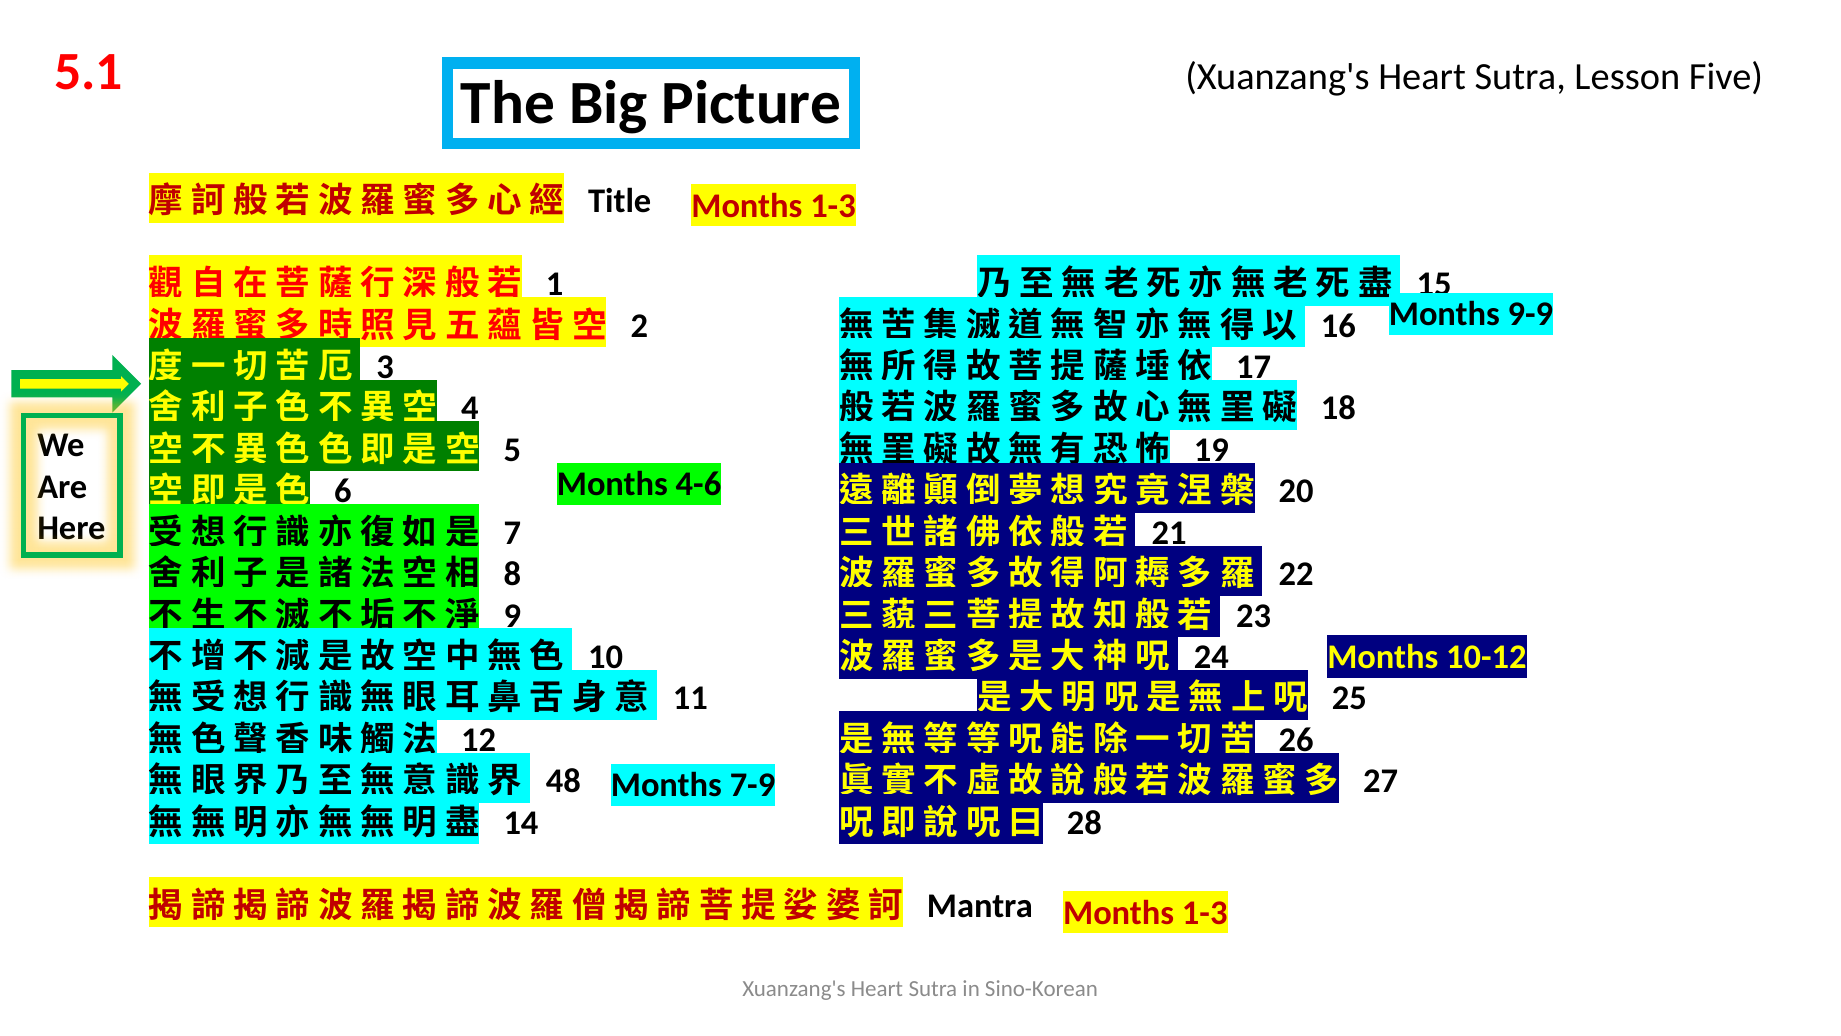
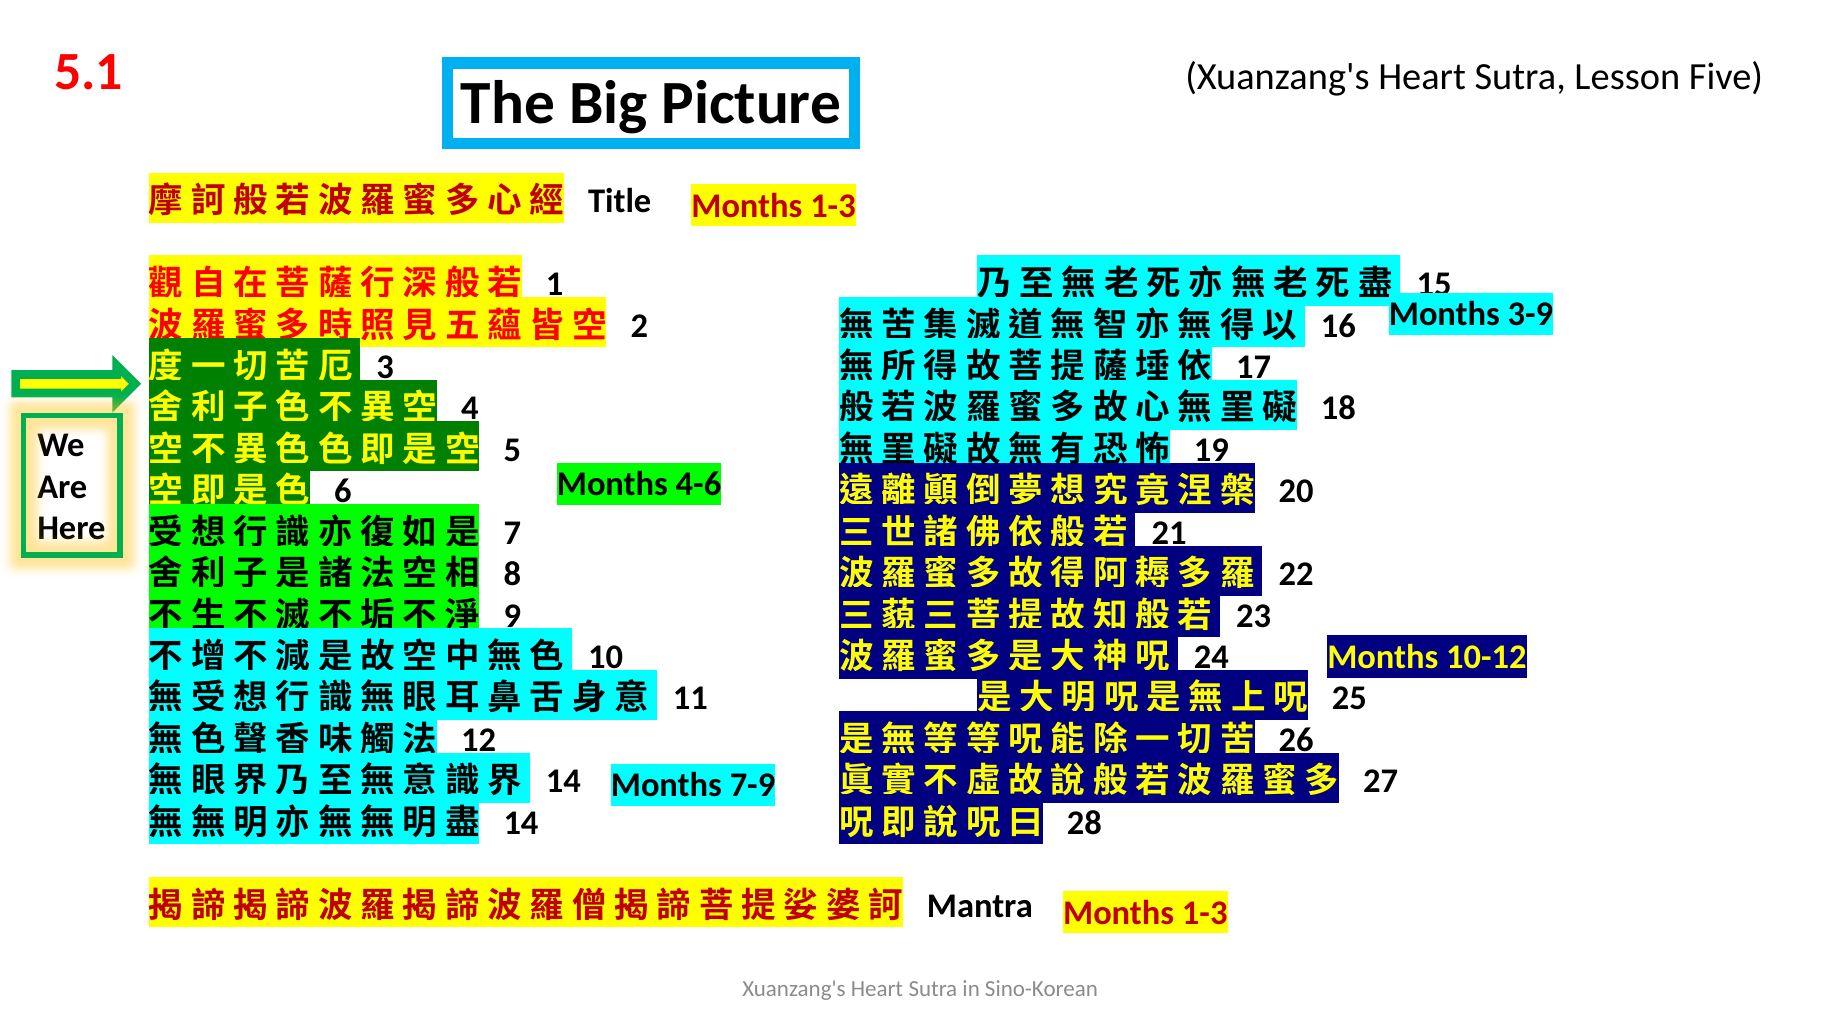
9-9: 9-9 -> 3-9
48 at (563, 781): 48 -> 14
